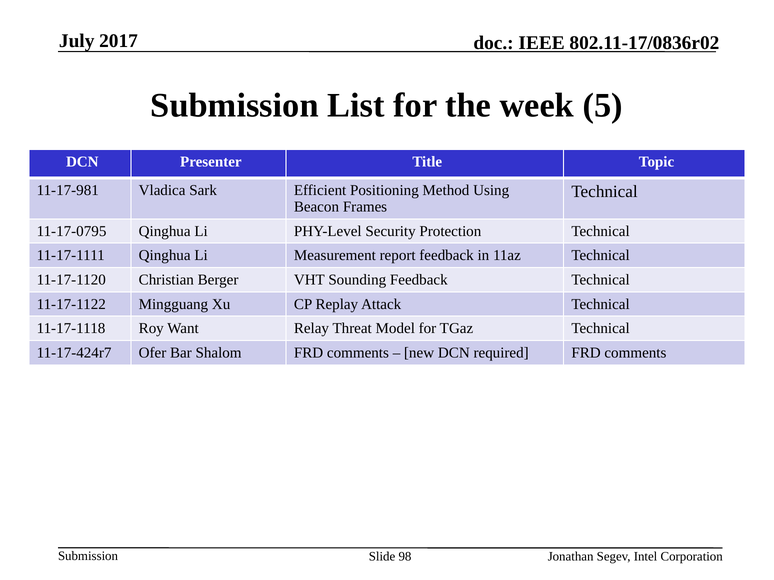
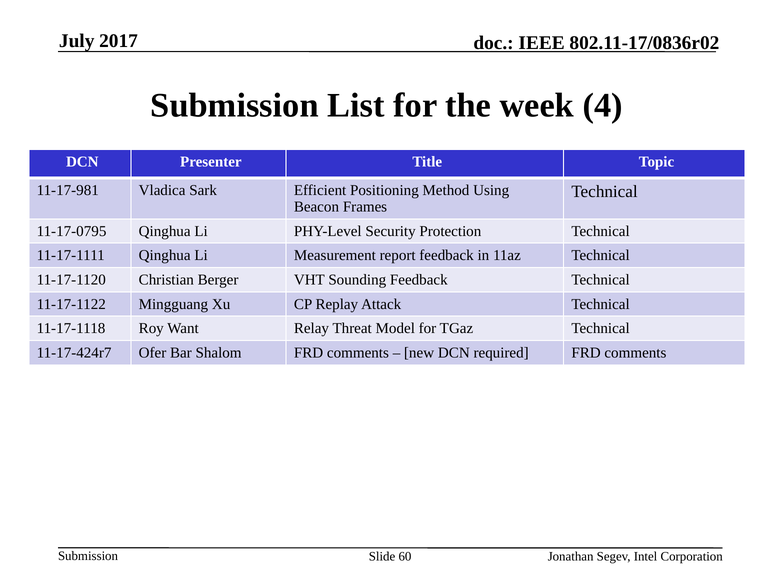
5: 5 -> 4
98: 98 -> 60
